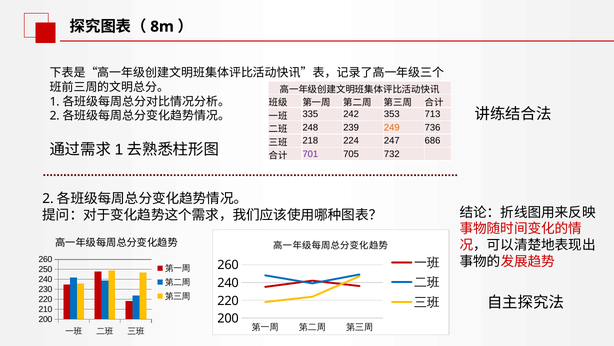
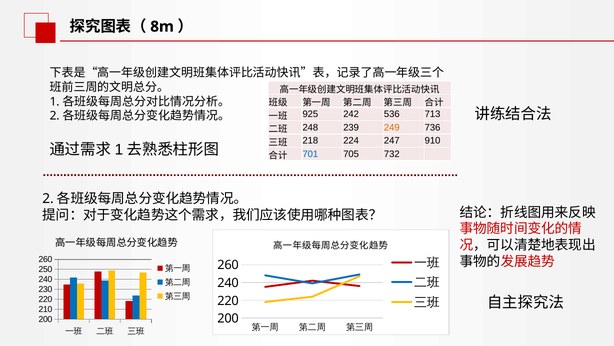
335: 335 -> 925
353: 353 -> 536
686: 686 -> 910
701 colour: purple -> blue
